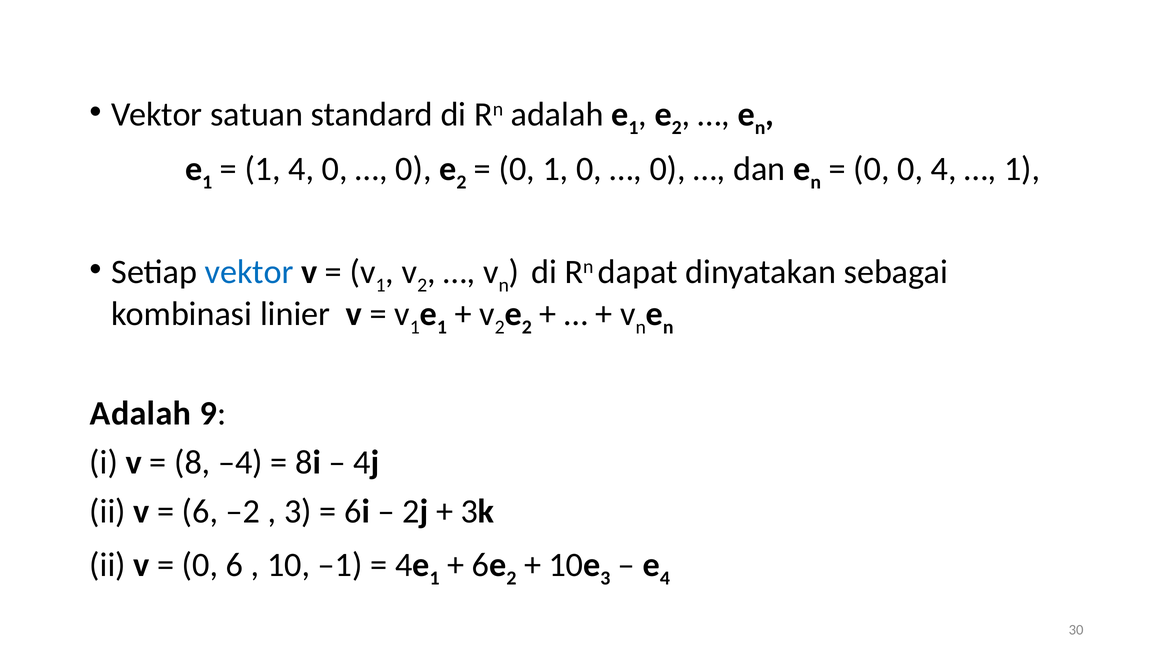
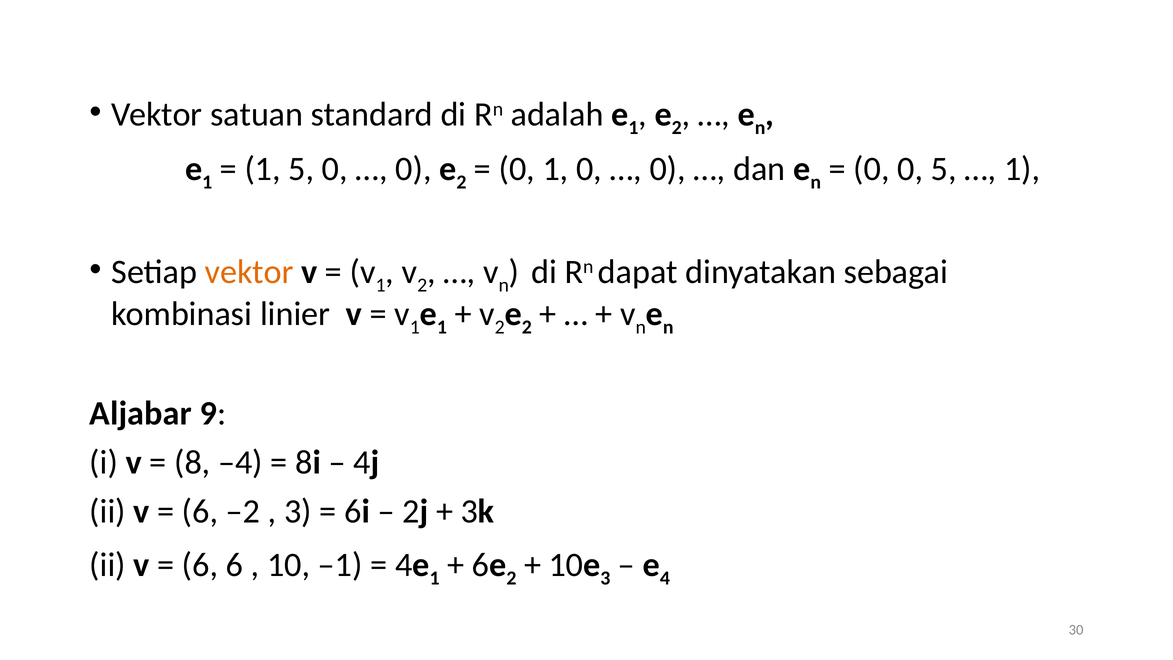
1 4: 4 -> 5
0 4: 4 -> 5
vektor at (249, 272) colour: blue -> orange
Adalah at (141, 413): Adalah -> Aljabar
0 at (200, 565): 0 -> 6
